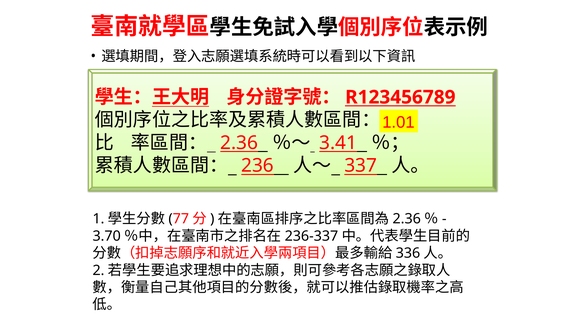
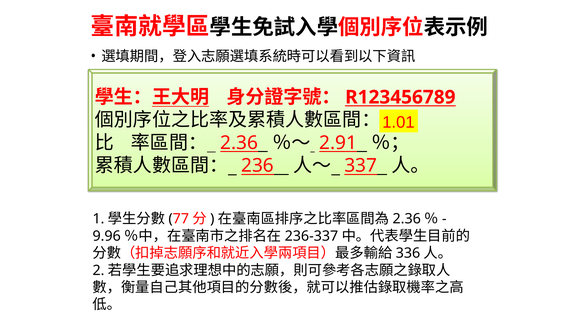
3.41: 3.41 -> 2.91
3.70: 3.70 -> 9.96
